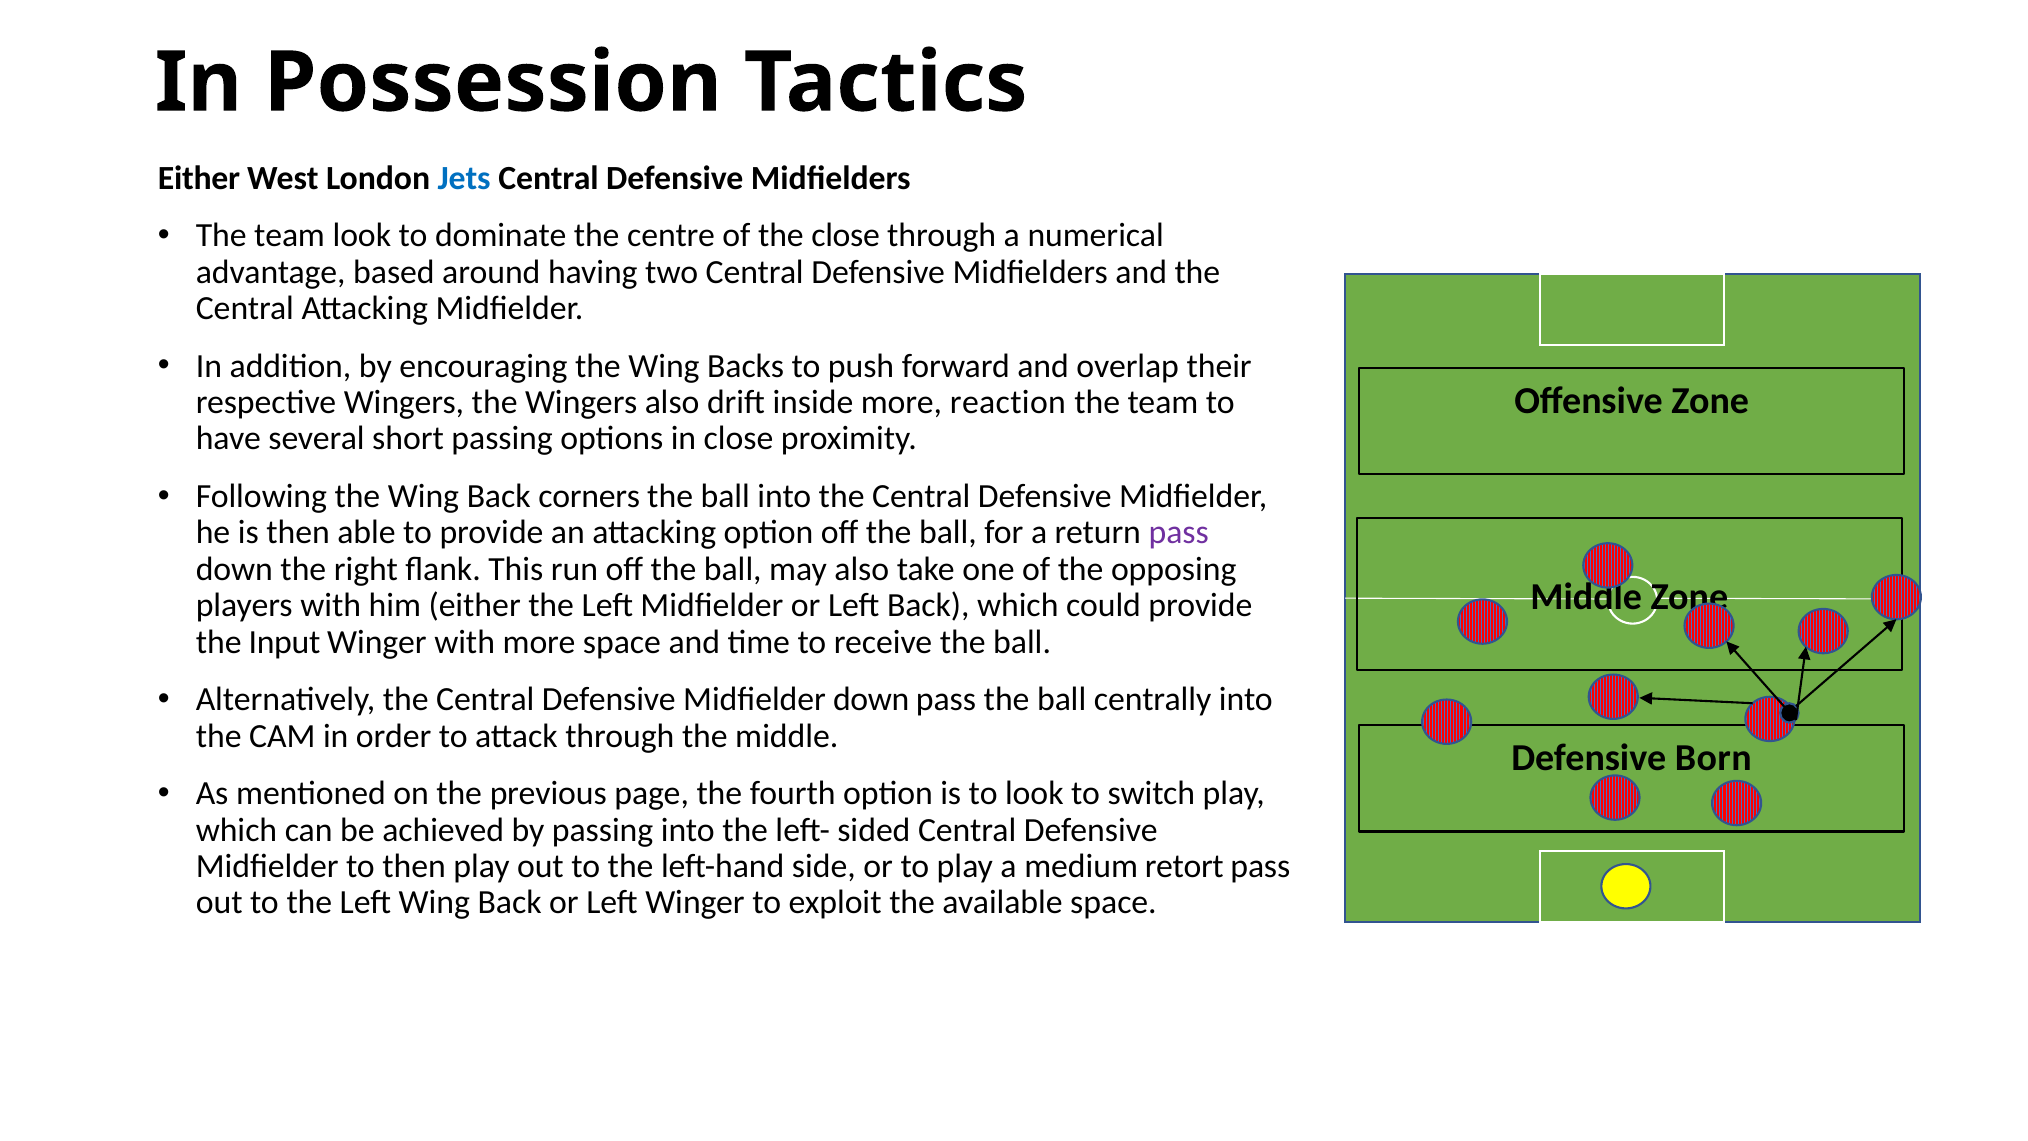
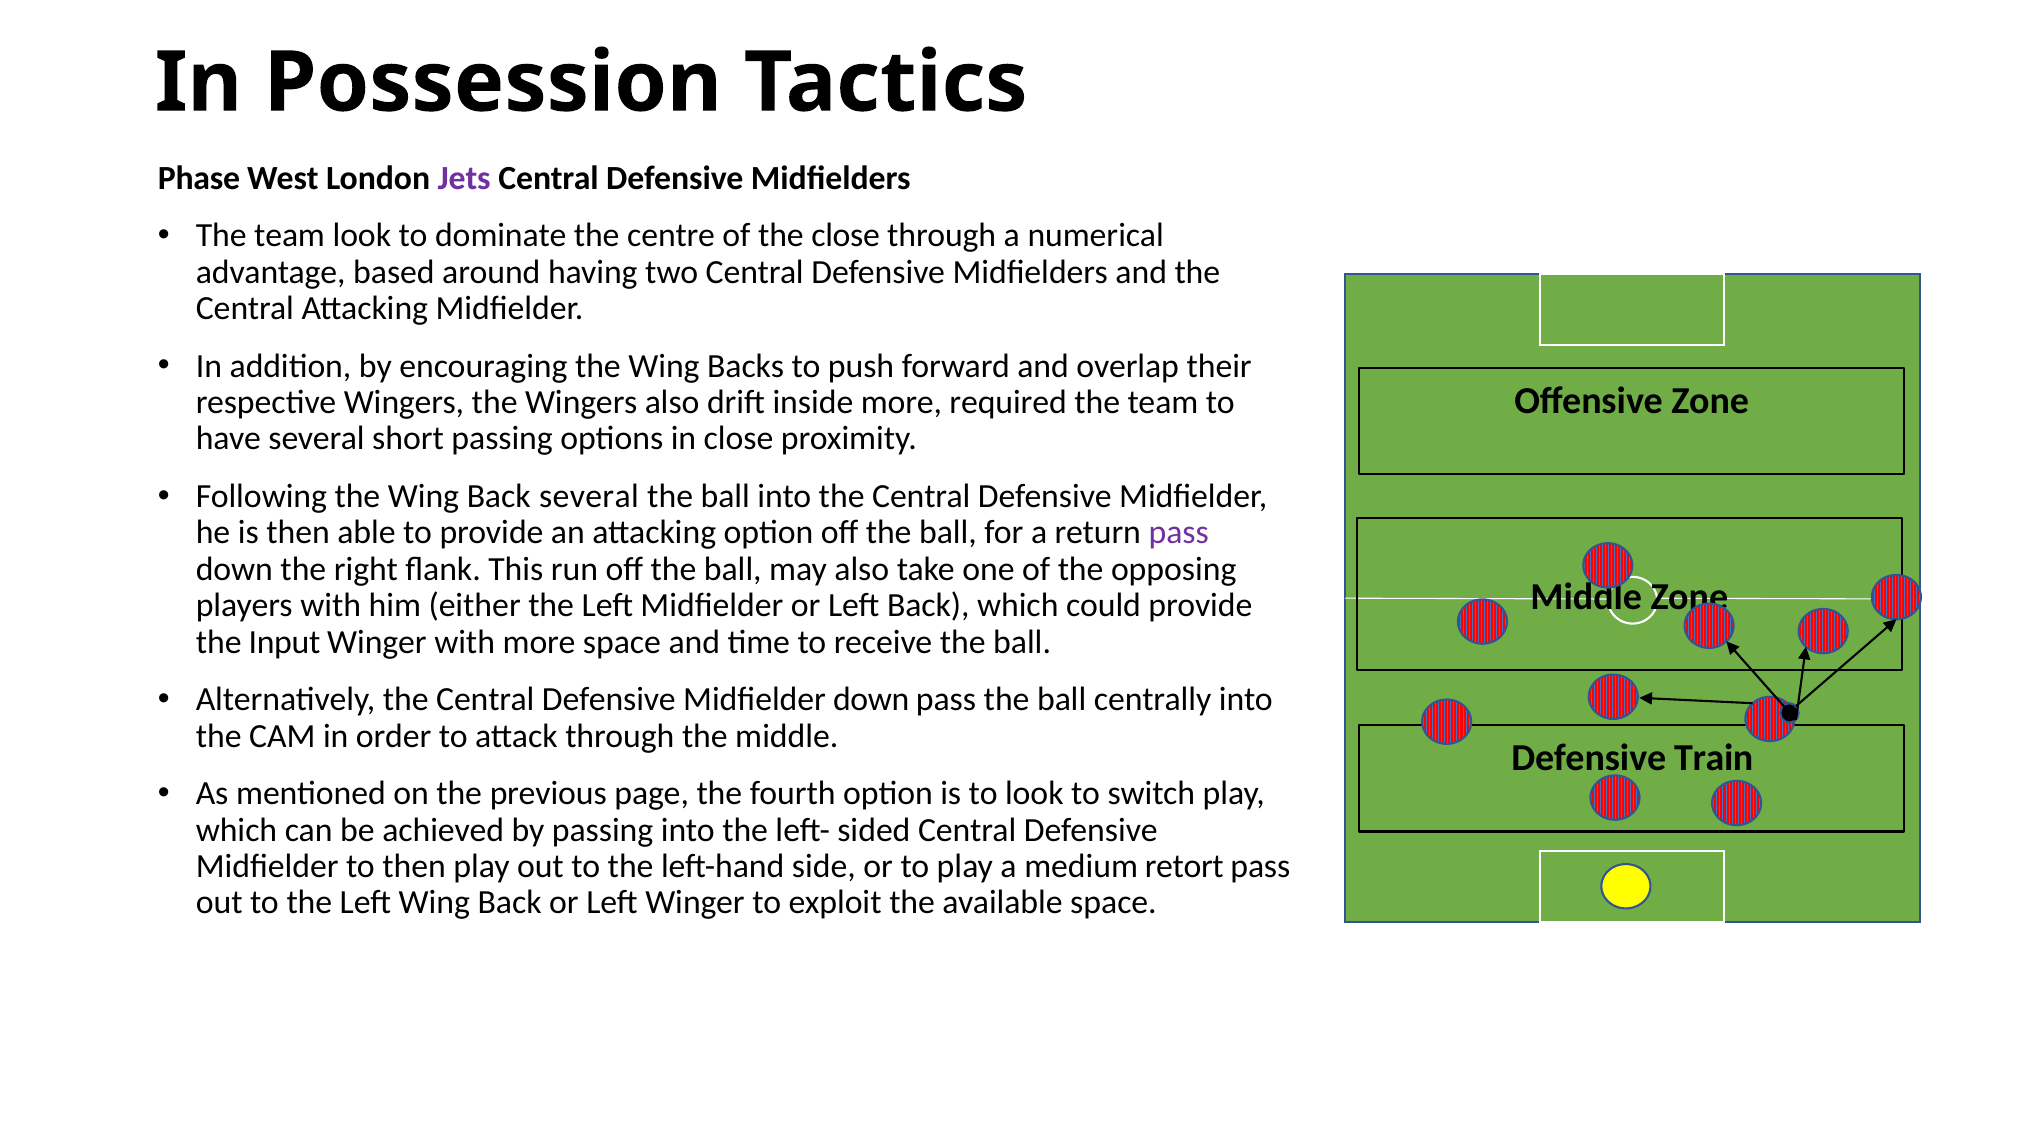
Either at (199, 178): Either -> Phase
Jets colour: blue -> purple
reaction: reaction -> required
Back corners: corners -> several
Born: Born -> Train
